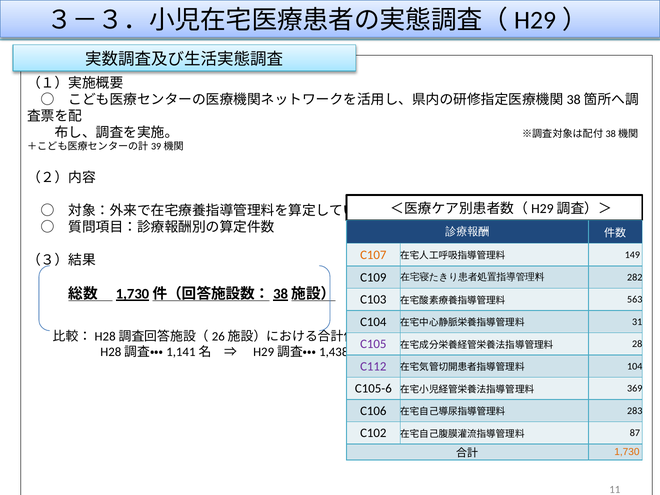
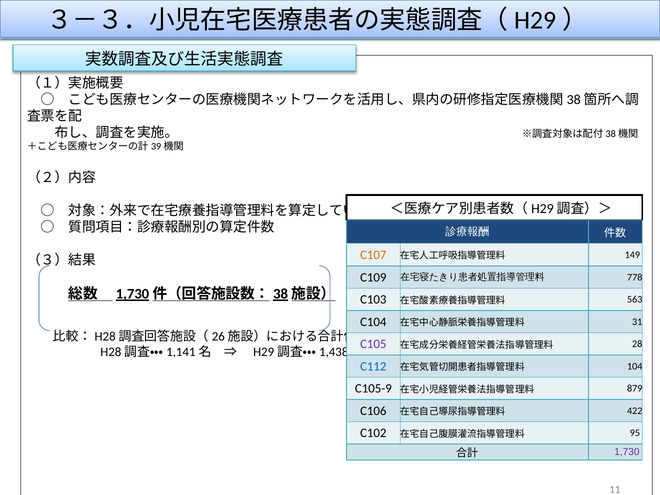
282: 282 -> 778
C112 colour: purple -> blue
C105-6: C105-6 -> C105-9
369: 369 -> 879
283: 283 -> 422
87: 87 -> 95
1,730 colour: orange -> purple
